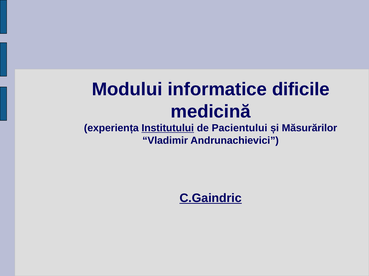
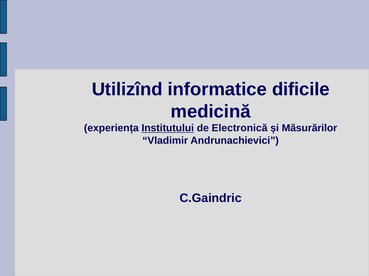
Modului: Modului -> Utilizînd
Pacientului: Pacientului -> Electronică
C.Gaindric underline: present -> none
